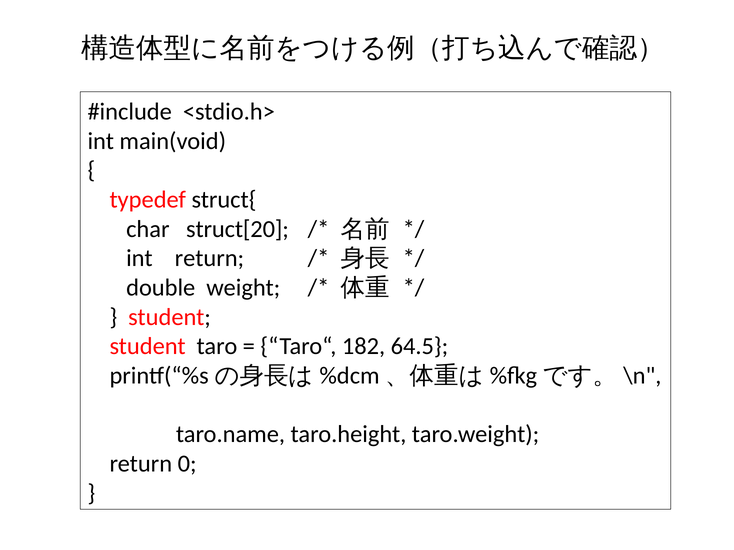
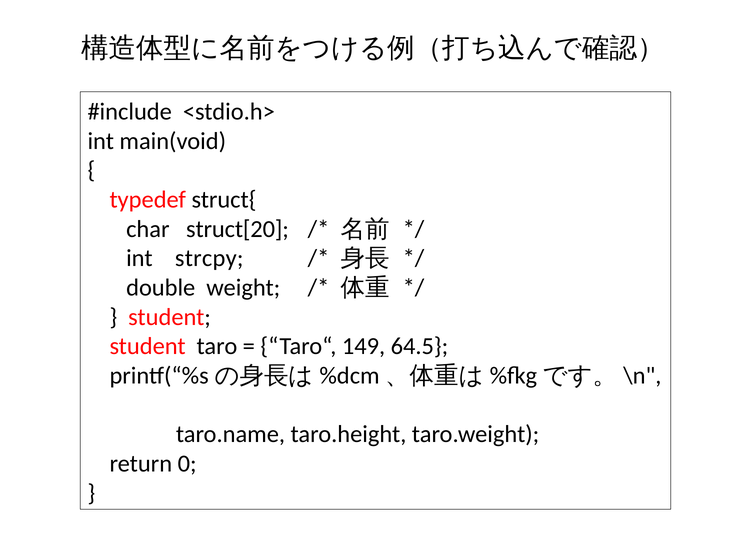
int return: return -> strcpy
182: 182 -> 149
